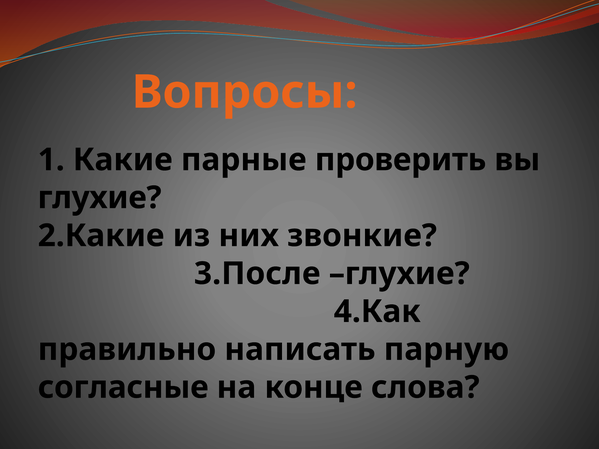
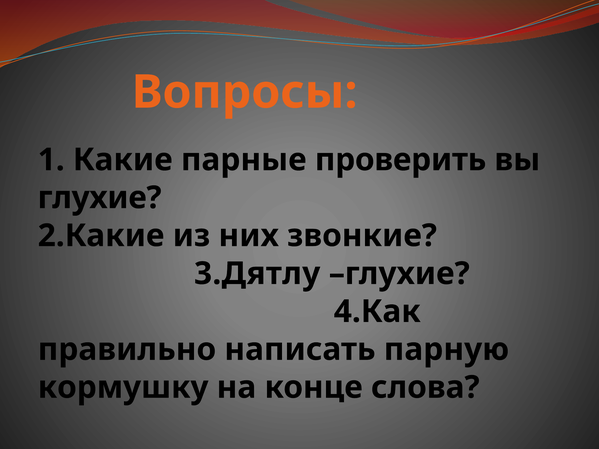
3.После: 3.После -> 3.Дятлу
согласные: согласные -> кормушку
